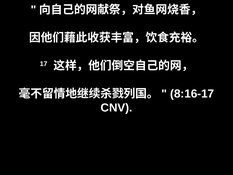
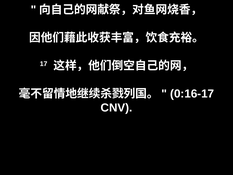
8:16-17: 8:16-17 -> 0:16-17
